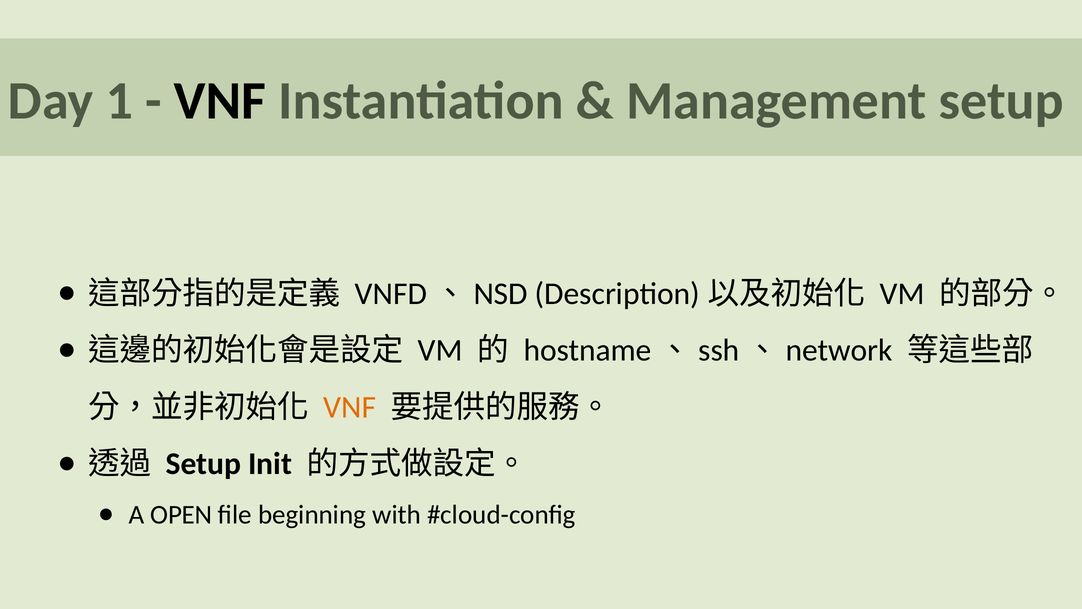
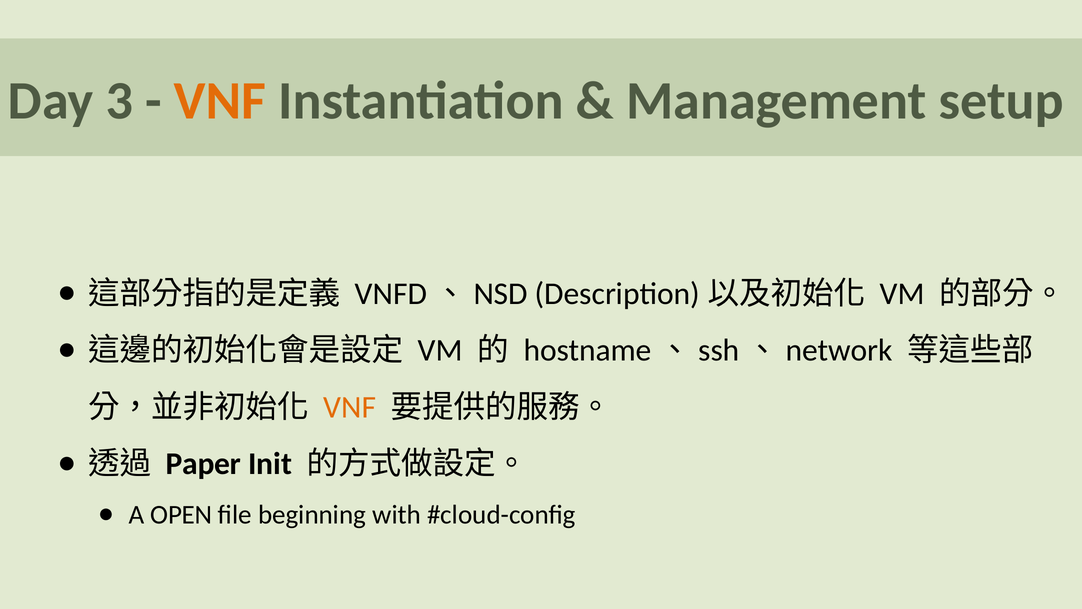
1: 1 -> 3
VNF at (220, 101) colour: black -> orange
Setup at (203, 464): Setup -> Paper
